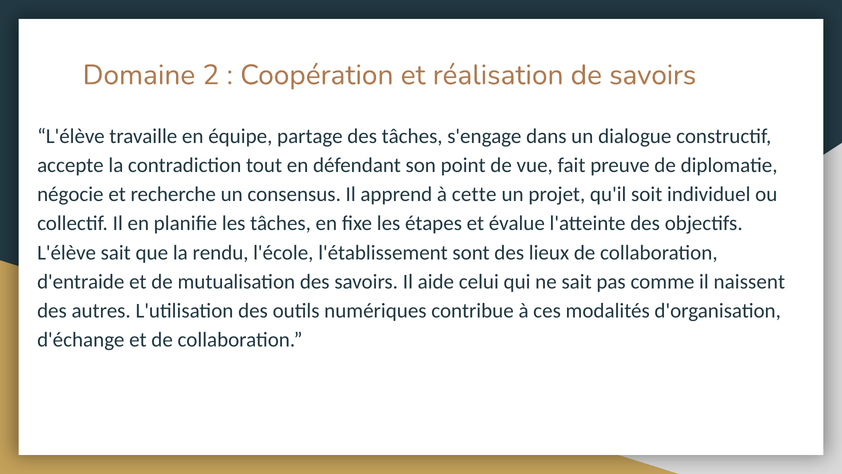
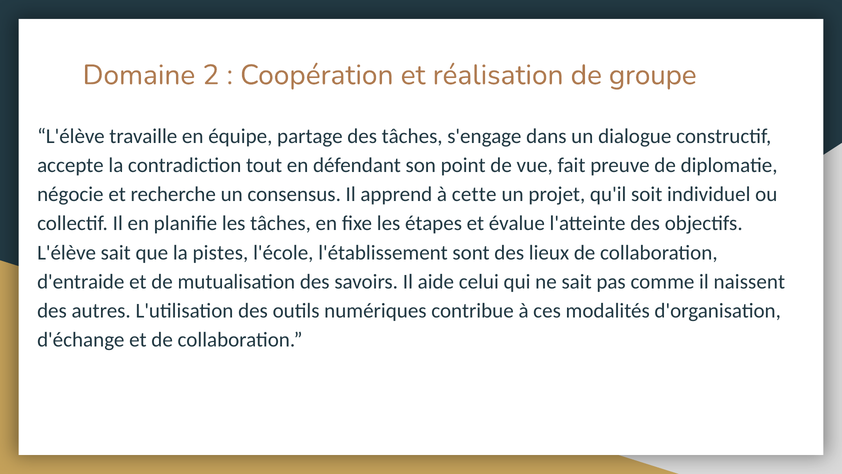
de savoirs: savoirs -> groupe
rendu: rendu -> pistes
